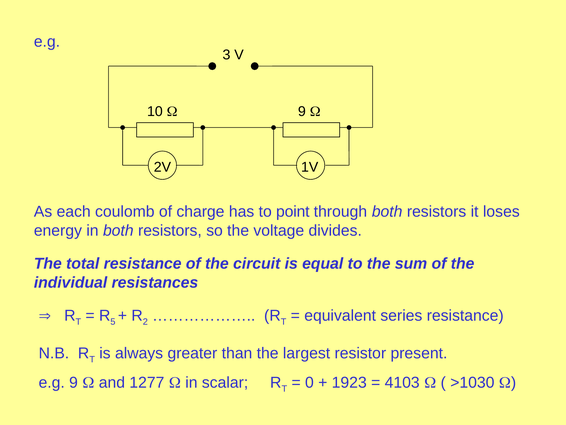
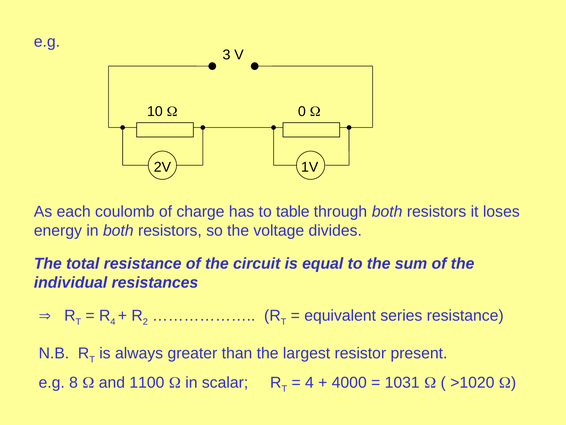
9 at (302, 111): 9 -> 0
point: point -> table
5 at (113, 321): 5 -> 4
e.g 9: 9 -> 8
1277: 1277 -> 1100
0 at (309, 382): 0 -> 4
1923: 1923 -> 4000
4103: 4103 -> 1031
>1030: >1030 -> >1020
